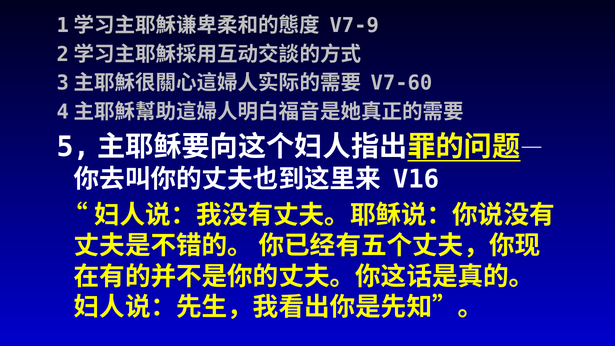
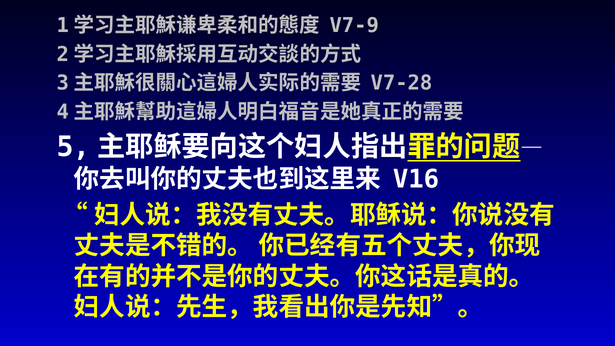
V7-60: V7-60 -> V7-28
